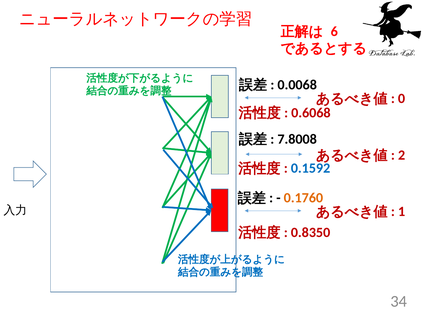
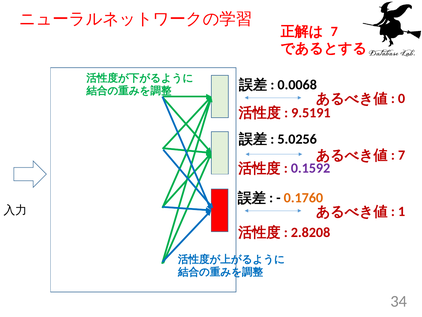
6 at (334, 31): 6 -> 7
0.6068: 0.6068 -> 9.5191
7.8008: 7.8008 -> 5.0256
2 at (402, 155): 2 -> 7
0.1592 colour: blue -> purple
0.8350: 0.8350 -> 2.8208
